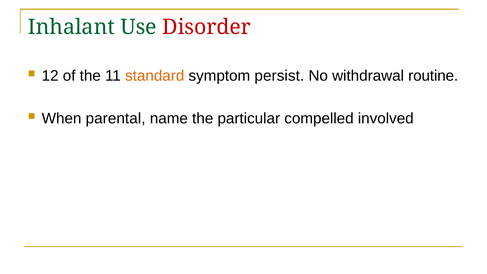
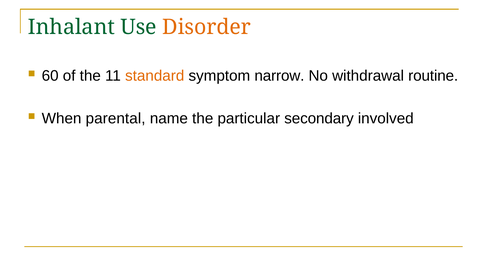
Disorder colour: red -> orange
12: 12 -> 60
persist: persist -> narrow
compelled: compelled -> secondary
